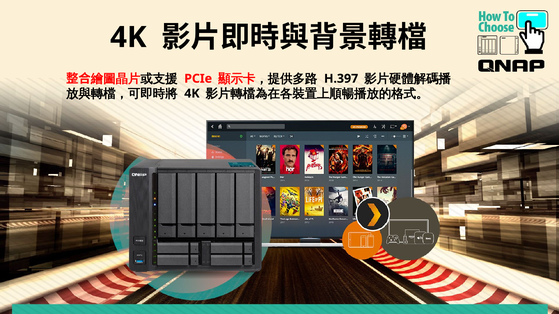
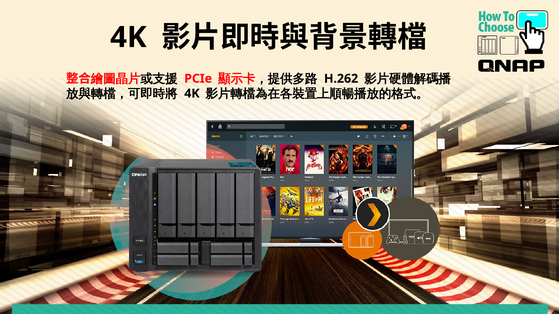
H.397: H.397 -> H.262
